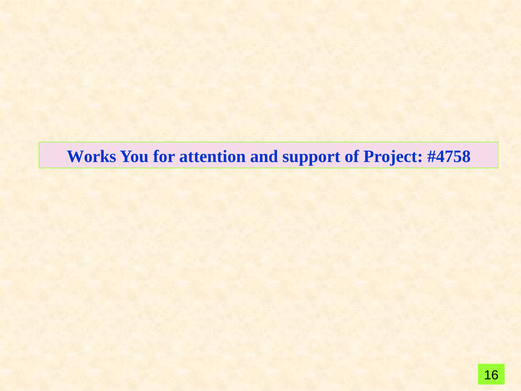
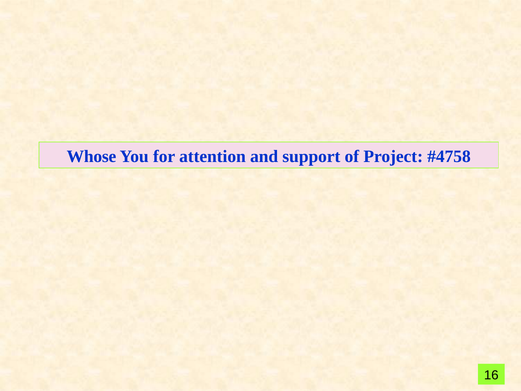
Works: Works -> Whose
